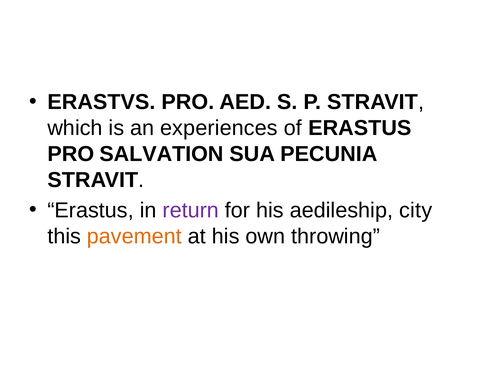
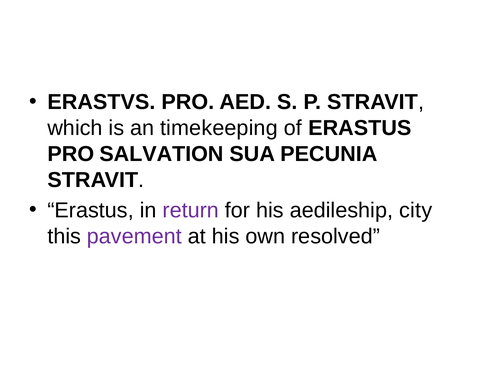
experiences: experiences -> timekeeping
pavement colour: orange -> purple
throwing: throwing -> resolved
